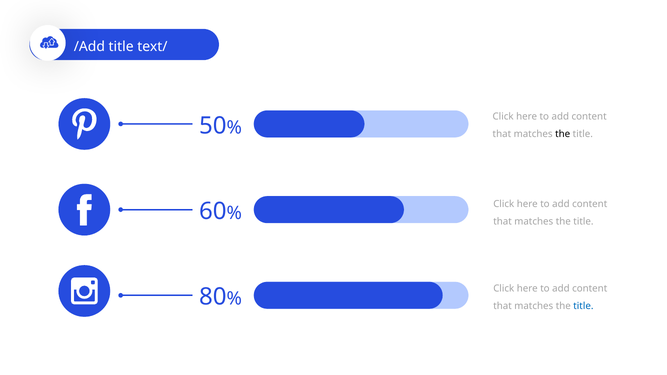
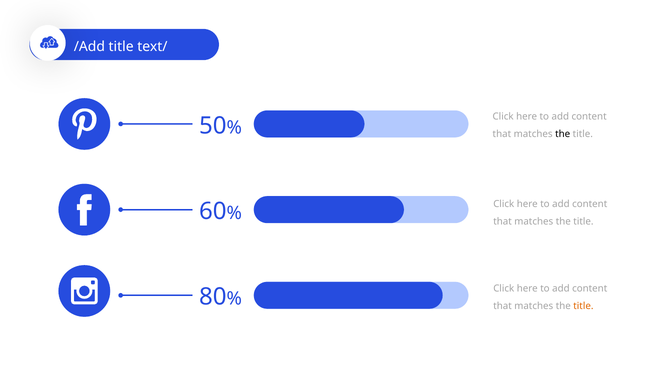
title at (583, 306) colour: blue -> orange
